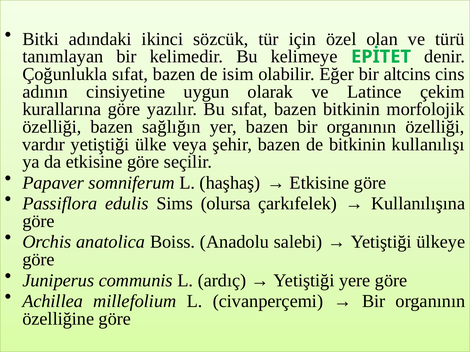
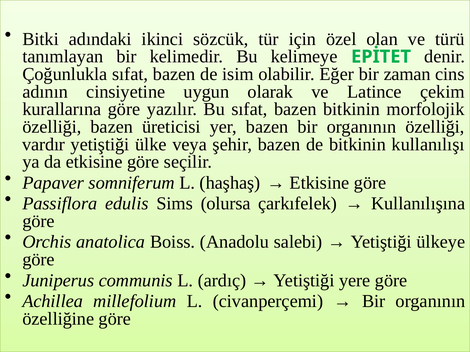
altcins: altcins -> zaman
sağlığın: sağlığın -> üreticisi
